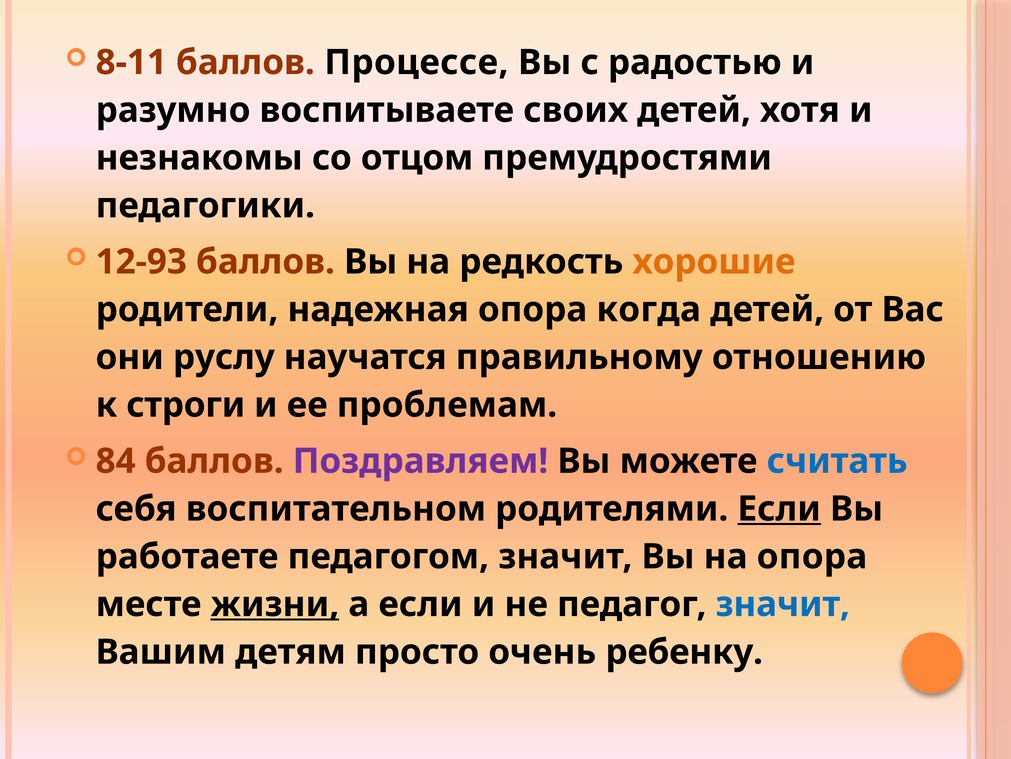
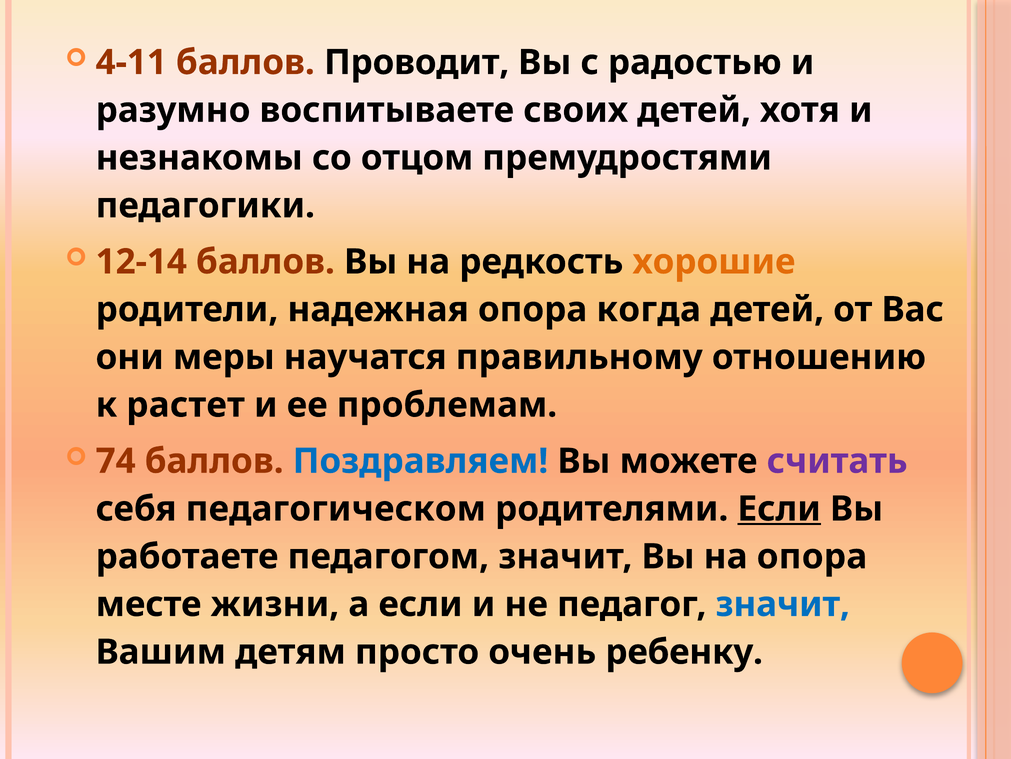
8-11: 8-11 -> 4-11
Процессе: Процессе -> Проводит
12-93: 12-93 -> 12-14
руслу: руслу -> меры
строги: строги -> растет
84: 84 -> 74
Поздравляем colour: purple -> blue
считать colour: blue -> purple
воспитательном: воспитательном -> педагогическом
жизни underline: present -> none
